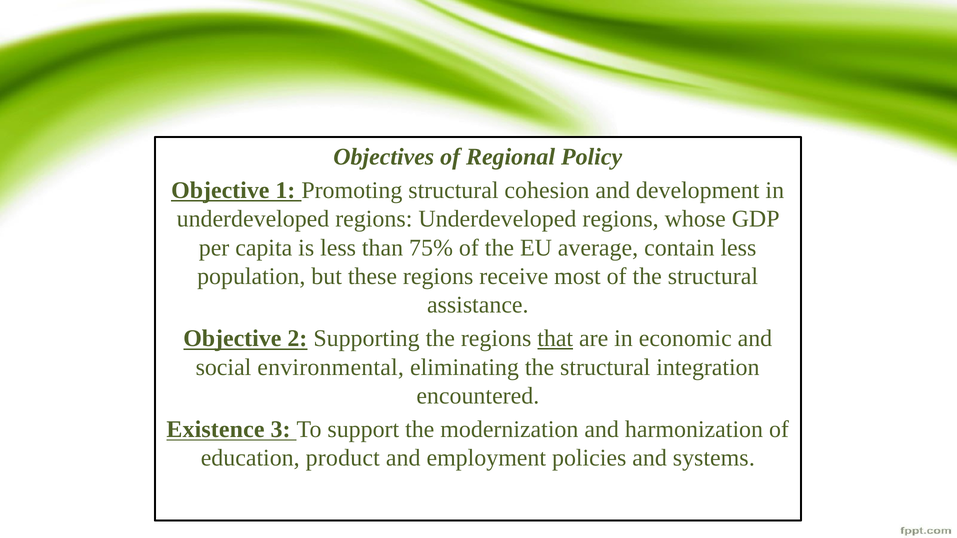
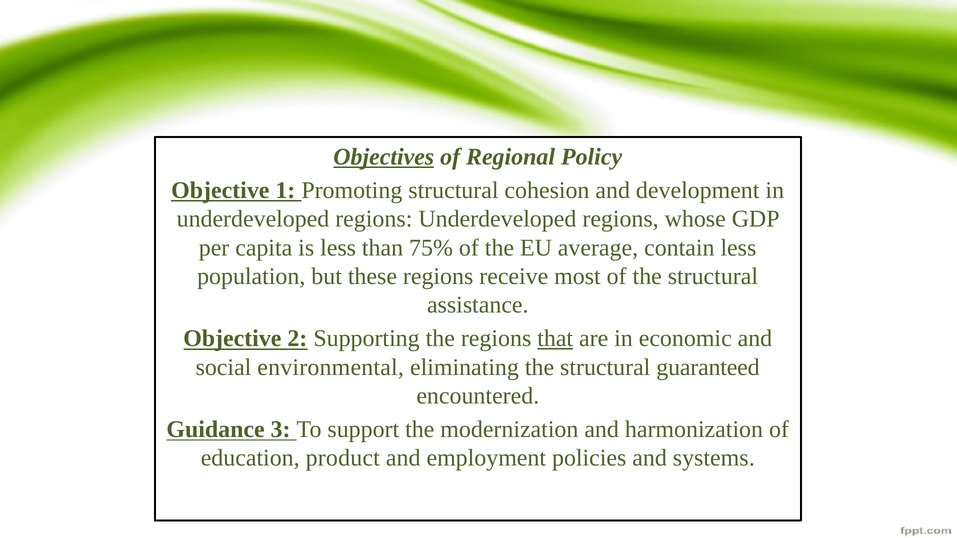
Objectives underline: none -> present
integration: integration -> guaranteed
Existence: Existence -> Guidance
